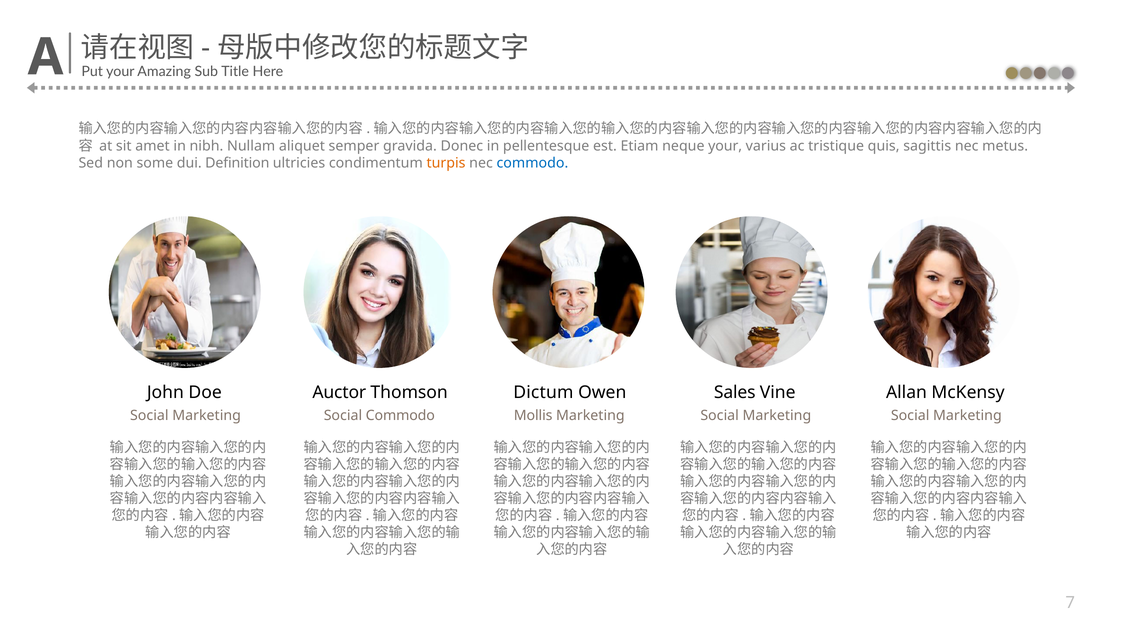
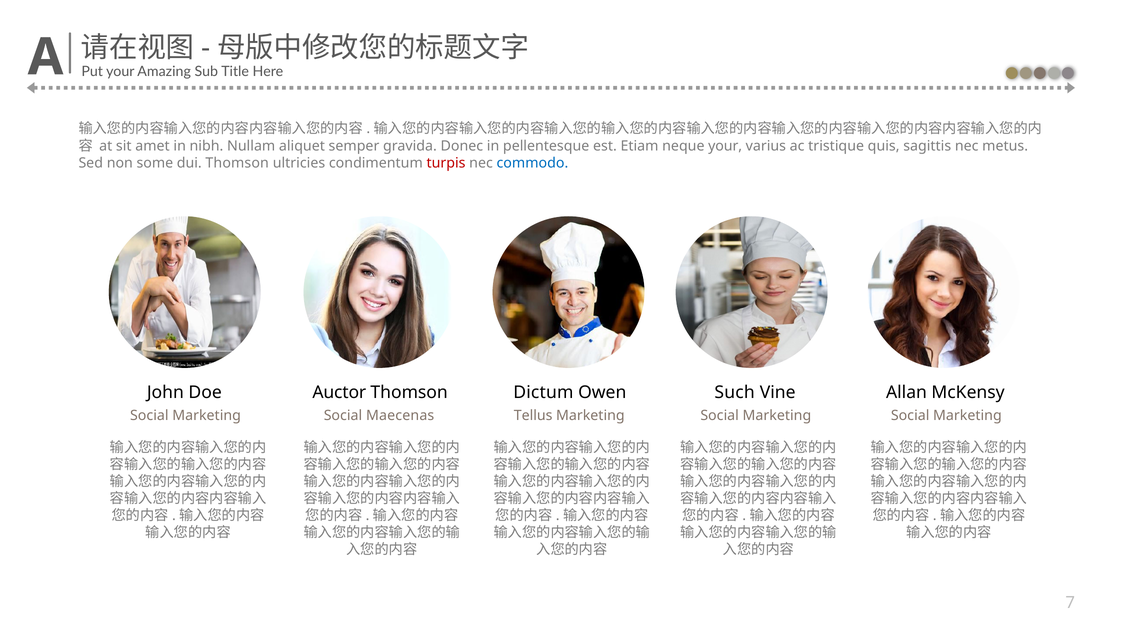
dui Definition: Definition -> Thomson
turpis colour: orange -> red
Sales: Sales -> Such
Social Commodo: Commodo -> Maecenas
Mollis: Mollis -> Tellus
